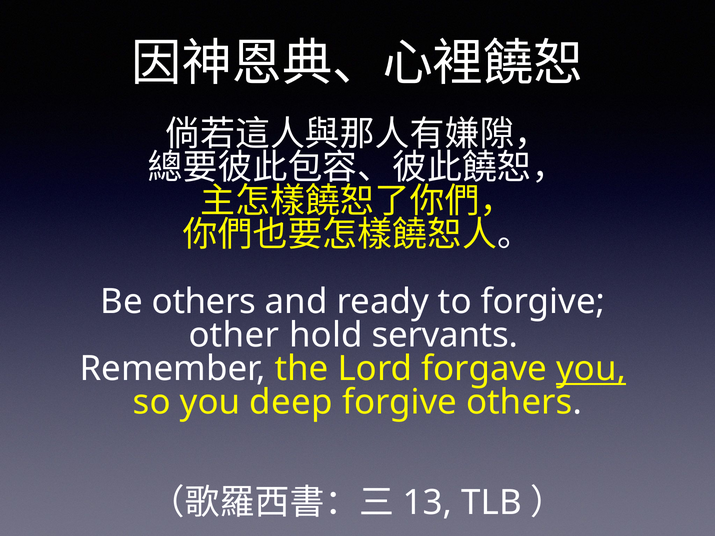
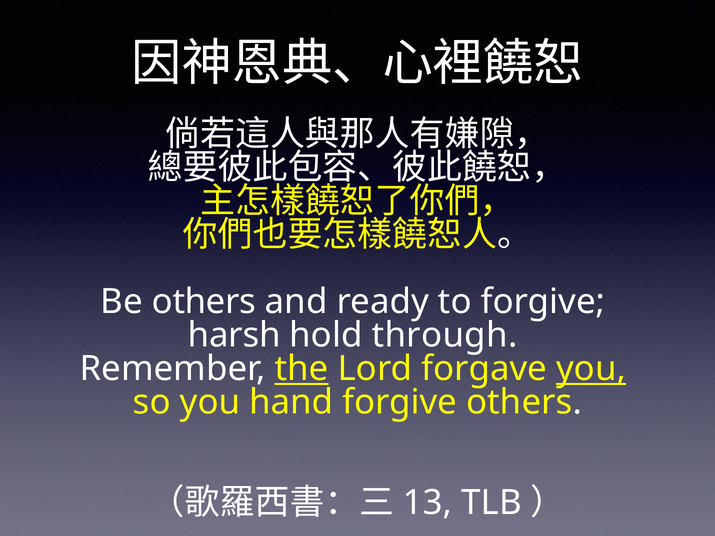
other: other -> harsh
servants: servants -> through
the underline: none -> present
deep: deep -> hand
